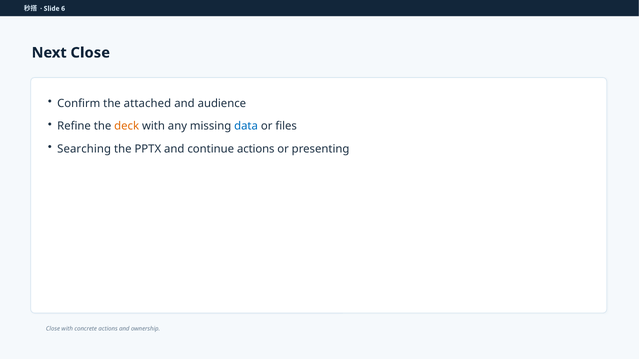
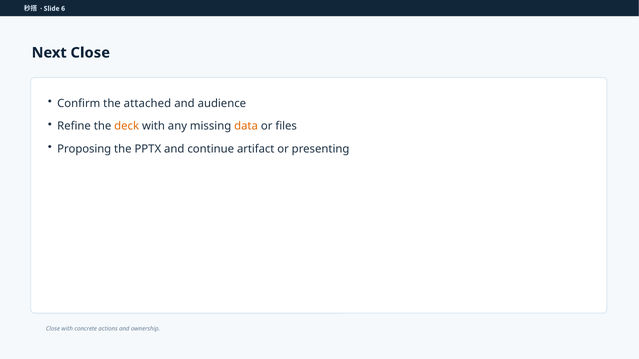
data colour: blue -> orange
Searching: Searching -> Proposing
continue actions: actions -> artifact
